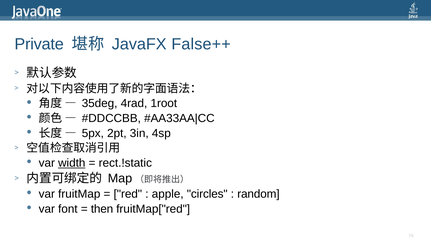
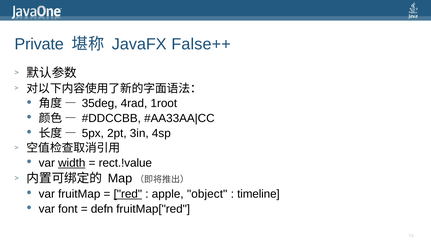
rect.!static: rect.!static -> rect.!value
red underline: none -> present
circles: circles -> object
random: random -> timeline
then: then -> defn
